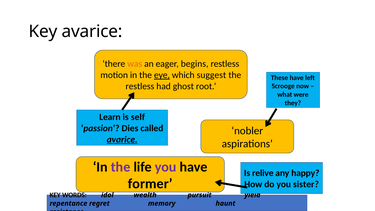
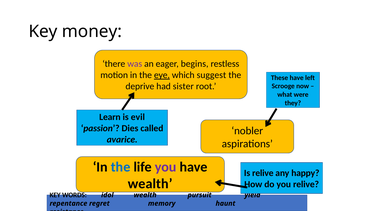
Key avarice: avarice -> money
was colour: orange -> purple
restless at (140, 86): restless -> deprive
ghost: ghost -> sister
self: self -> evil
avarice at (122, 140) underline: present -> none
the at (121, 167) colour: purple -> blue
former at (150, 184): former -> wealth
you sister: sister -> relive
